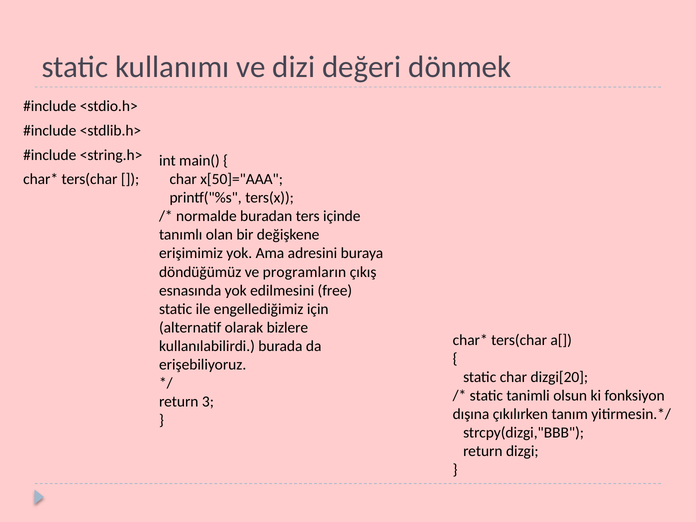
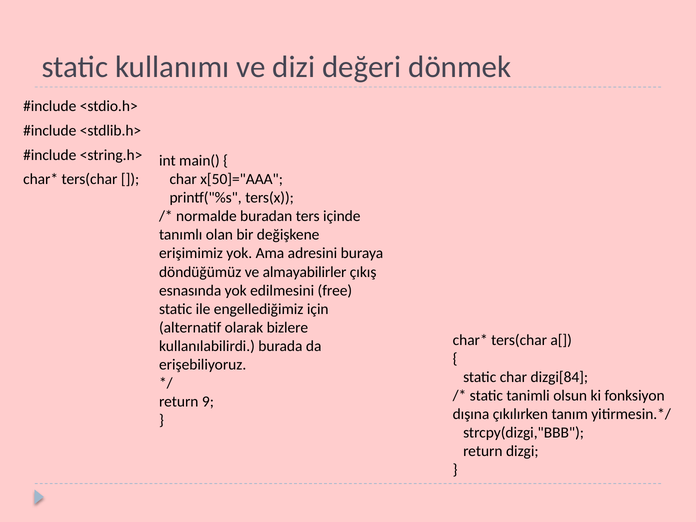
programların: programların -> almayabilirler
dizgi[20: dizgi[20 -> dizgi[84
3: 3 -> 9
